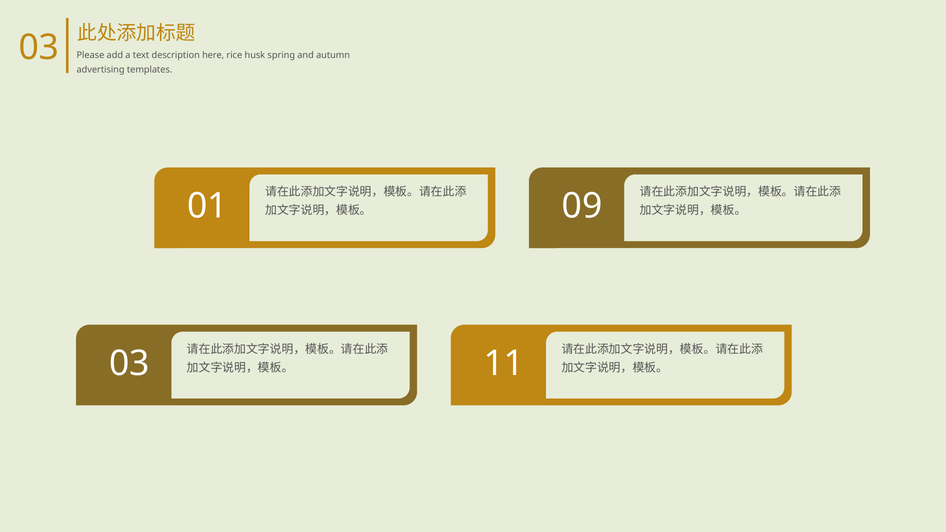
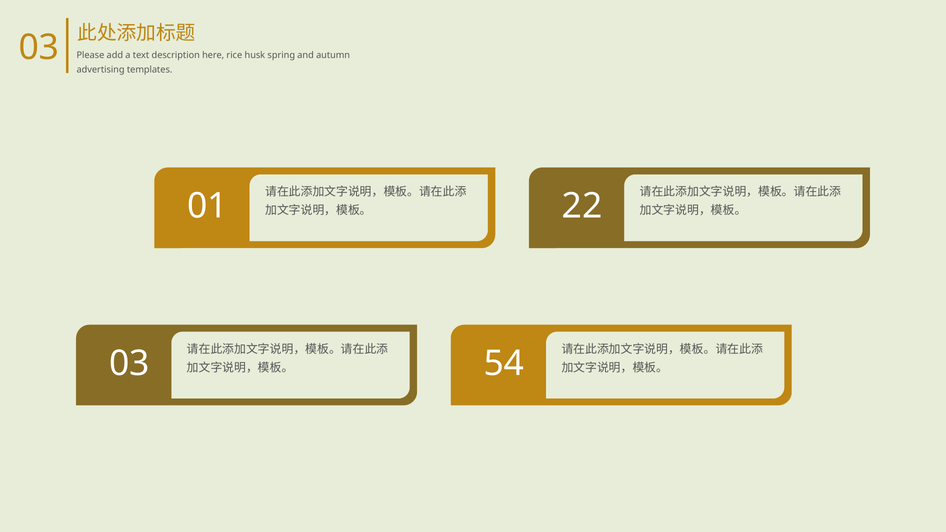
09: 09 -> 22
11: 11 -> 54
